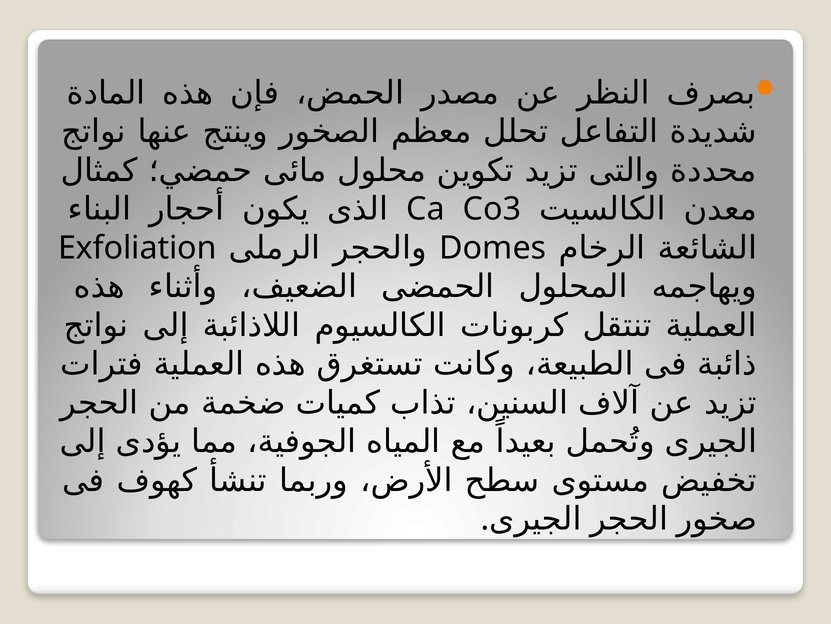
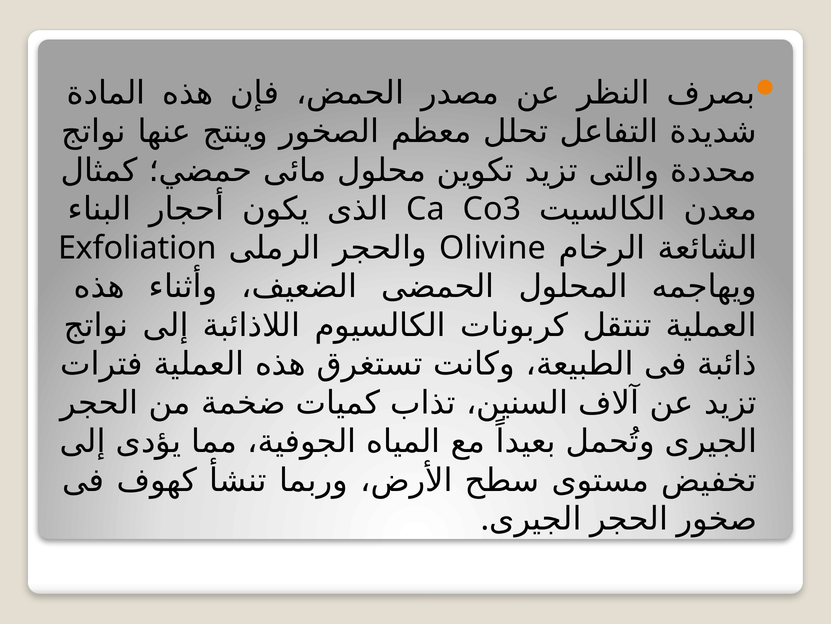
Domes: Domes -> Olivine
